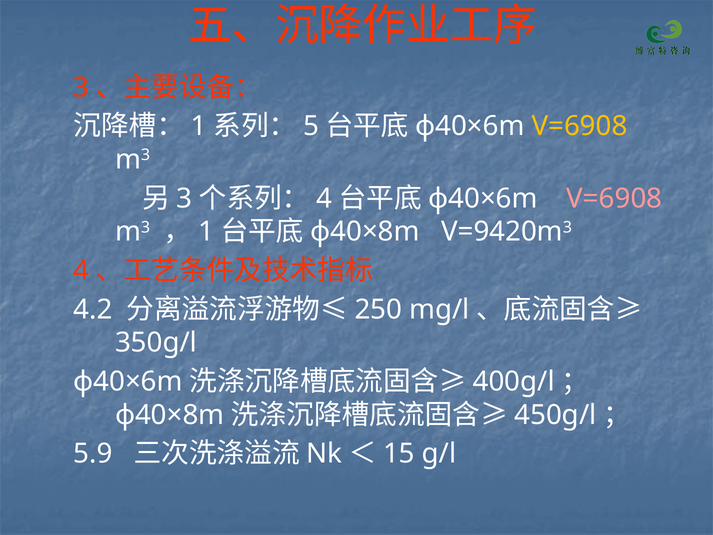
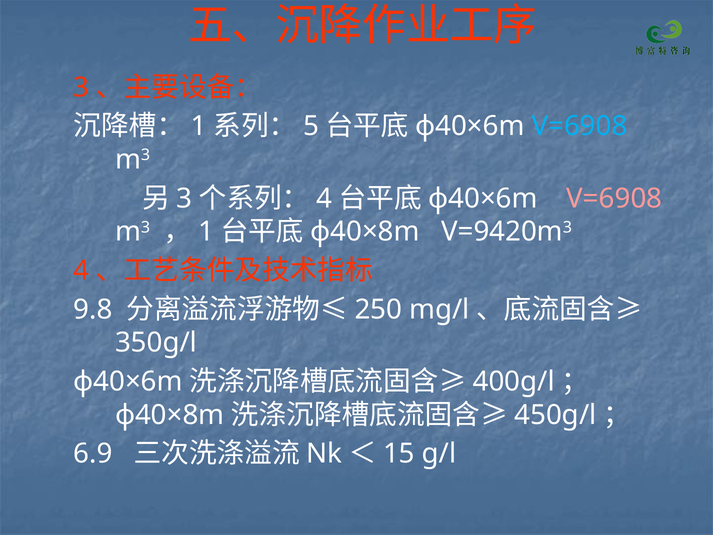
V=6908 at (580, 126) colour: yellow -> light blue
4.2: 4.2 -> 9.8
5.9: 5.9 -> 6.9
